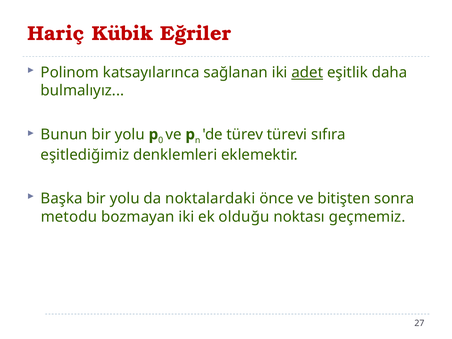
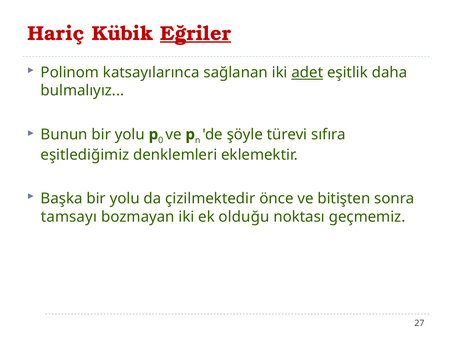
Eğriler underline: none -> present
türev: türev -> şöyle
noktalardaki: noktalardaki -> çizilmektedir
metodu: metodu -> tamsayı
